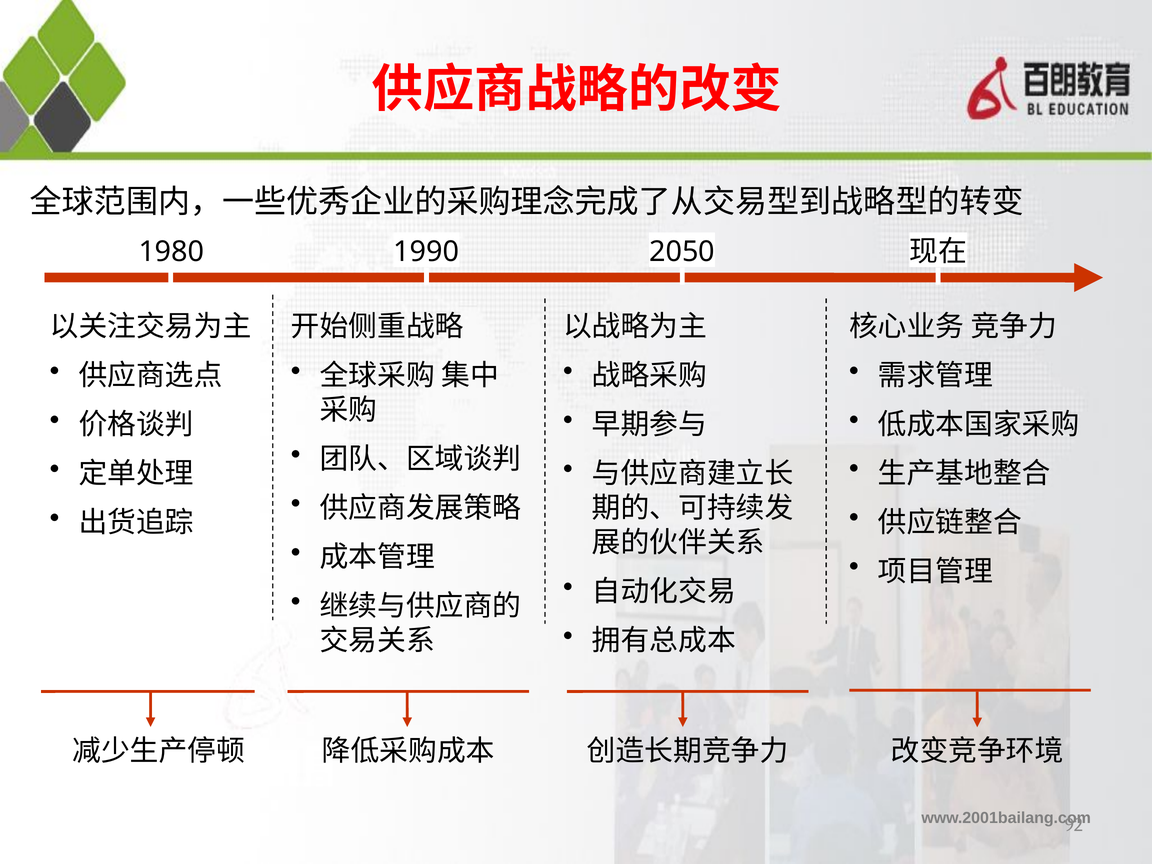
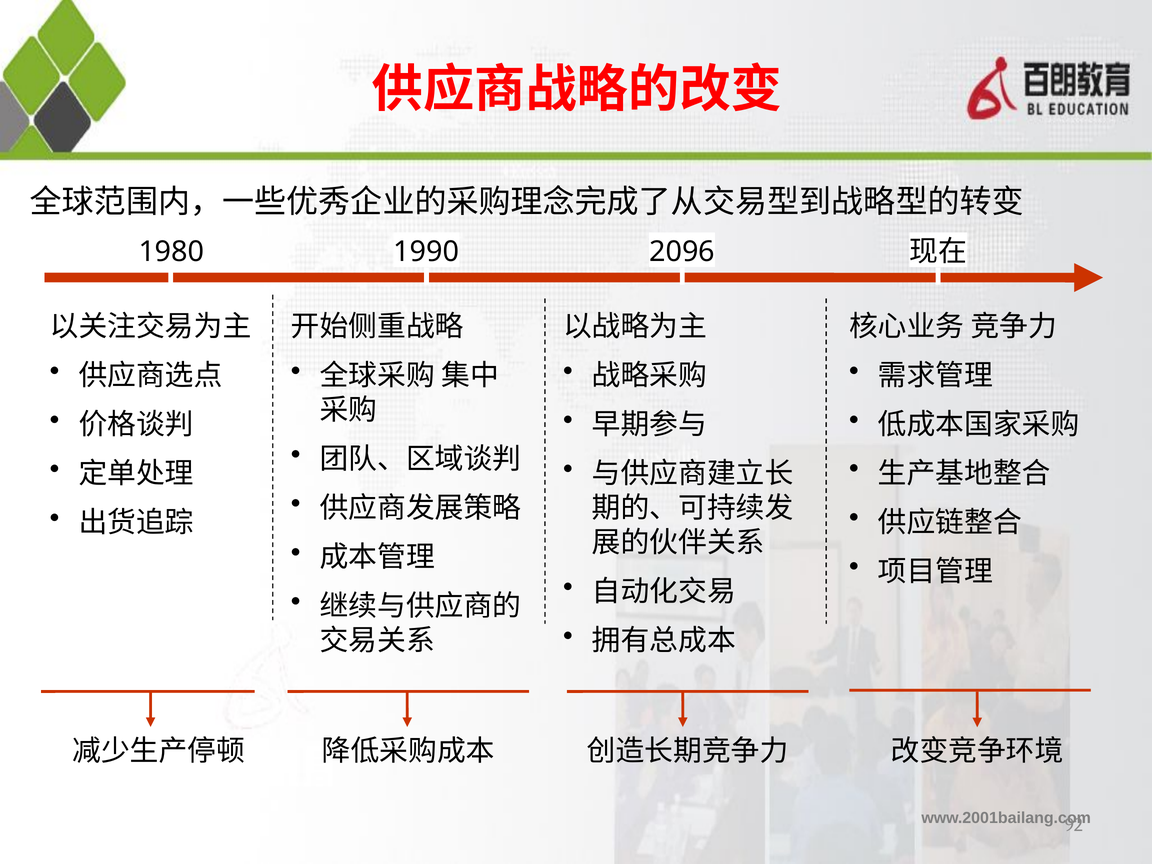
2050: 2050 -> 2096
